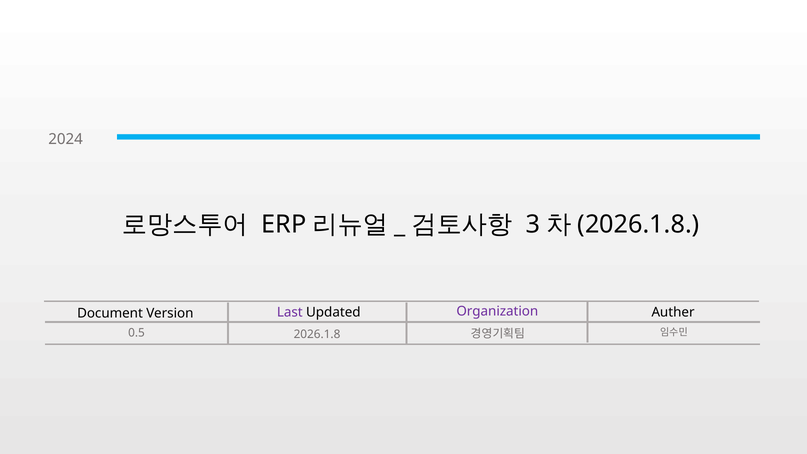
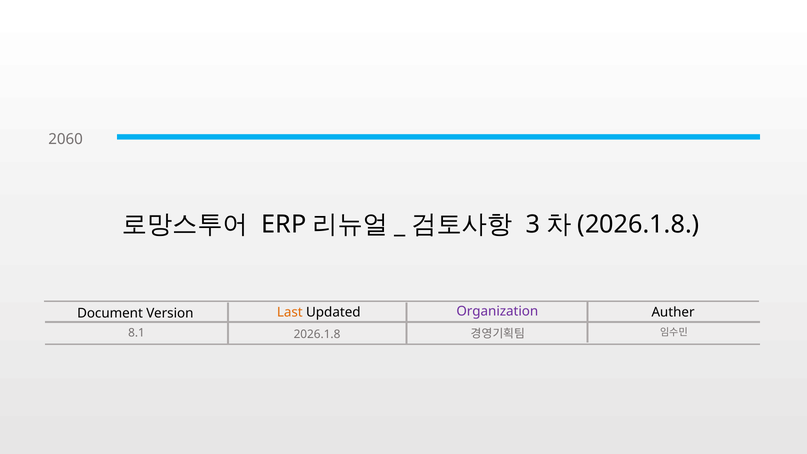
2024: 2024 -> 2060
Last colour: purple -> orange
0.5: 0.5 -> 8.1
